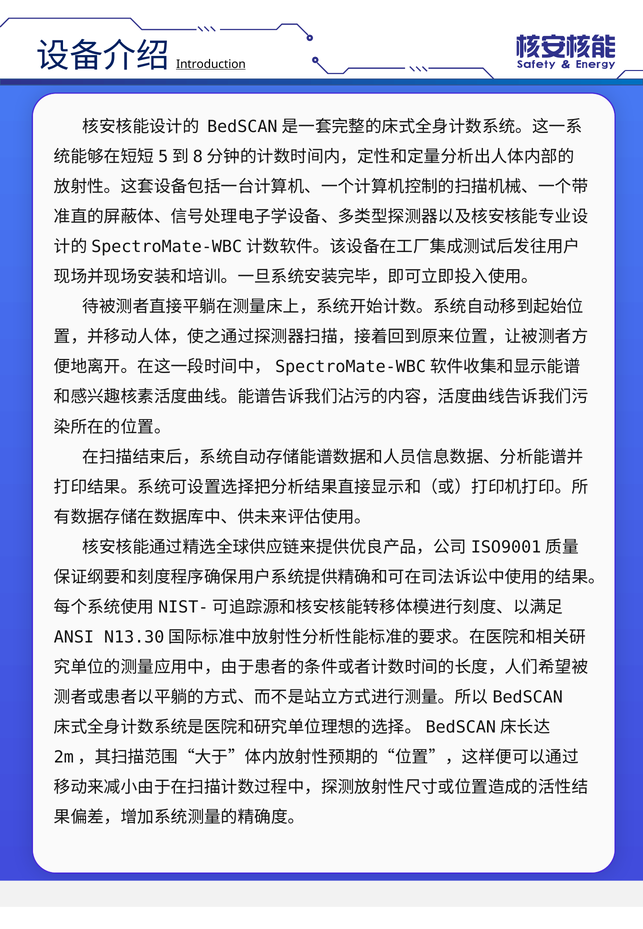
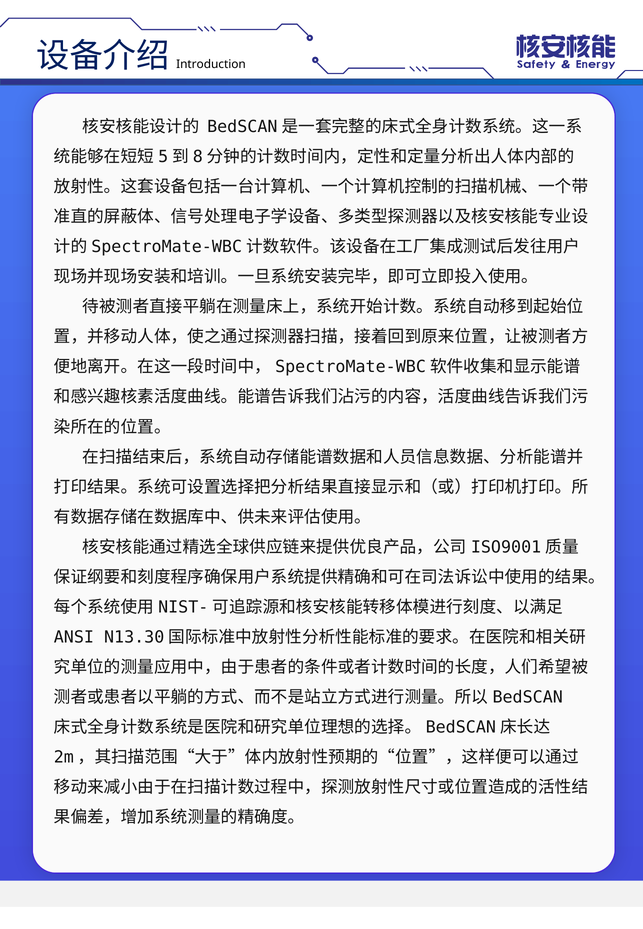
Introduction underline: present -> none
